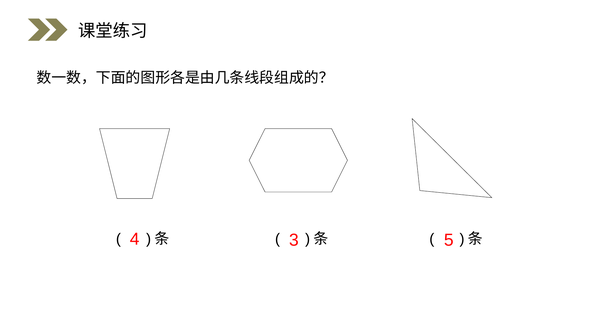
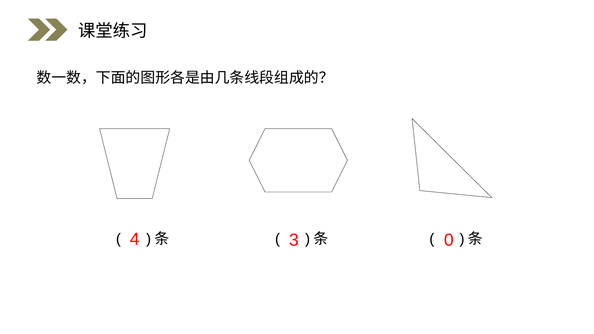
5: 5 -> 0
